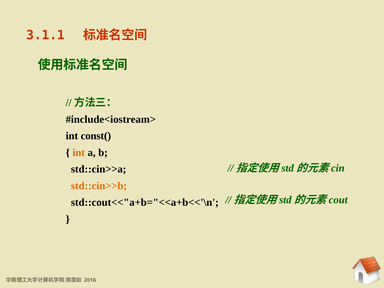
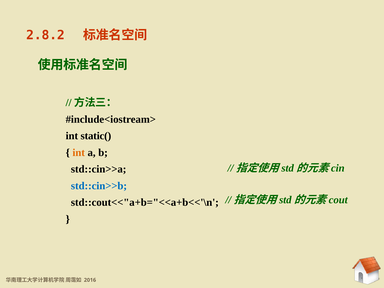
3.1.1: 3.1.1 -> 2.8.2
const(: const( -> static(
std::cin>>b colour: orange -> blue
